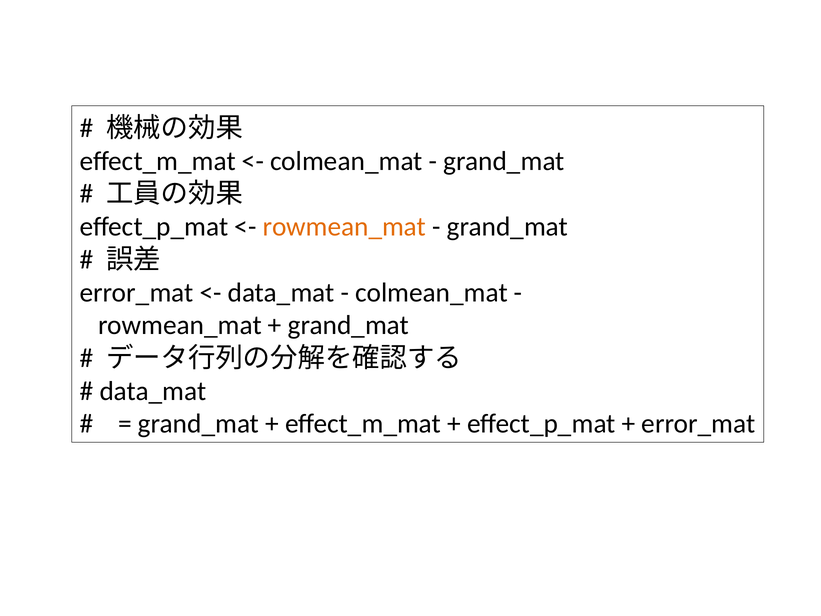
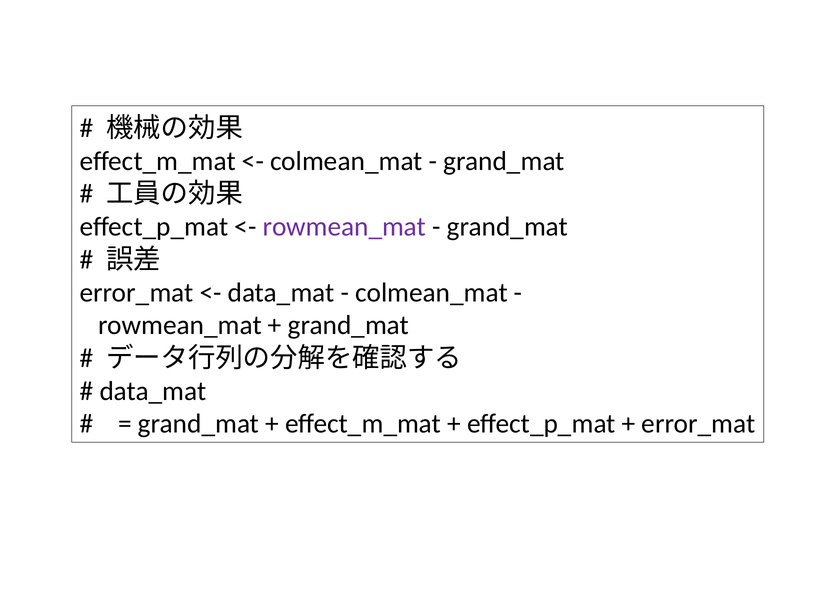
rowmean_mat at (344, 227) colour: orange -> purple
